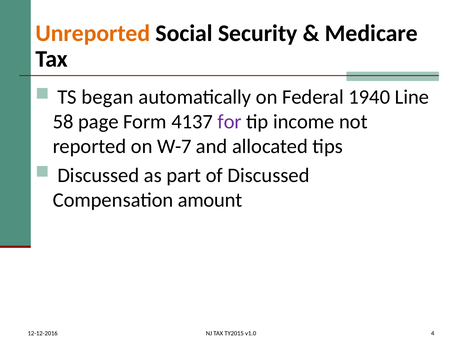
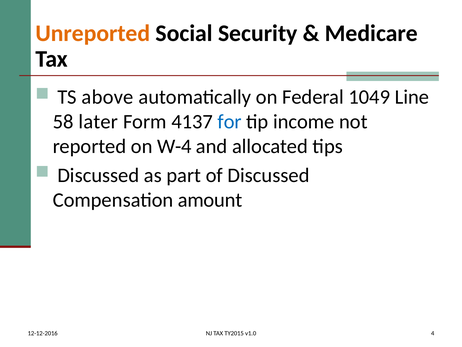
began: began -> above
1940: 1940 -> 1049
page: page -> later
for colour: purple -> blue
W-7: W-7 -> W-4
